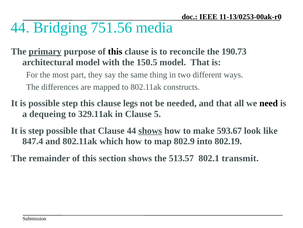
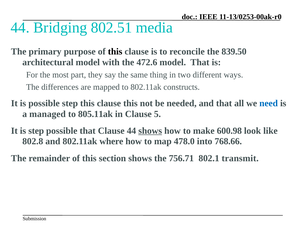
751.56: 751.56 -> 802.51
primary underline: present -> none
190.73: 190.73 -> 839.50
150.5: 150.5 -> 472.6
clause legs: legs -> this
need colour: black -> blue
dequeing: dequeing -> managed
329.11ak: 329.11ak -> 805.11ak
593.67: 593.67 -> 600.98
847.4: 847.4 -> 802.8
which: which -> where
802.9: 802.9 -> 478.0
802.19: 802.19 -> 768.66
513.57: 513.57 -> 756.71
